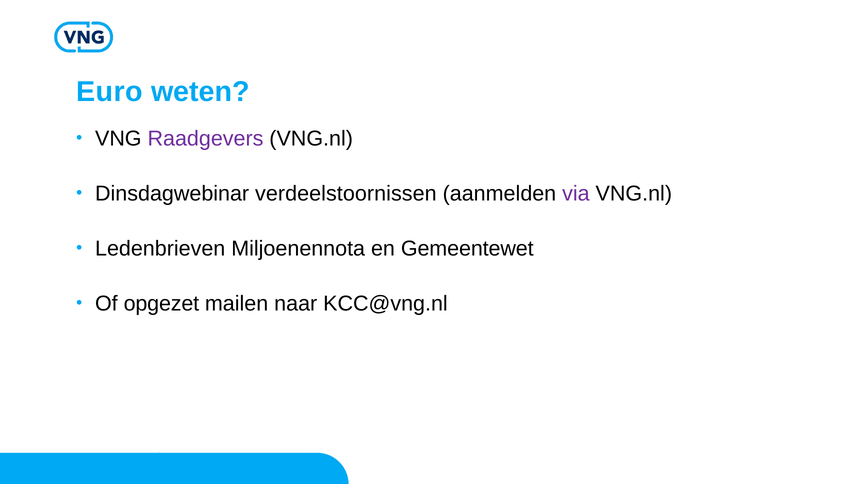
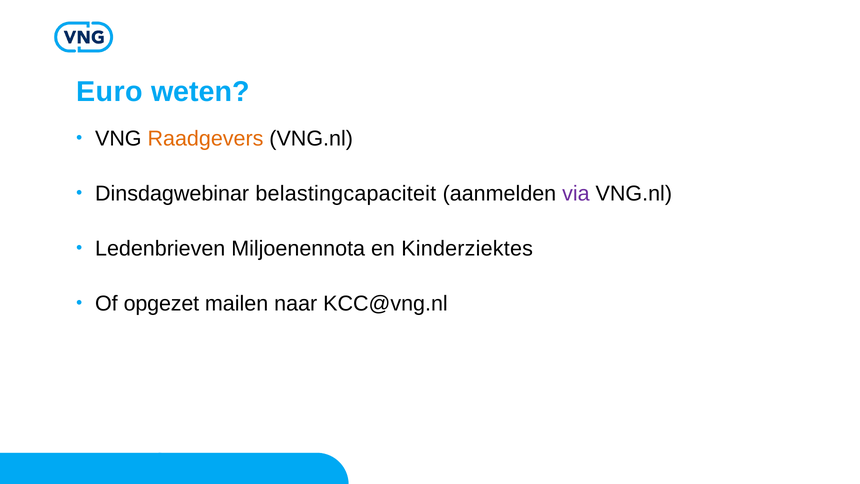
Raadgevers colour: purple -> orange
verdeelstoornissen: verdeelstoornissen -> belastingcapaciteit
Gemeentewet: Gemeentewet -> Kinderziektes
